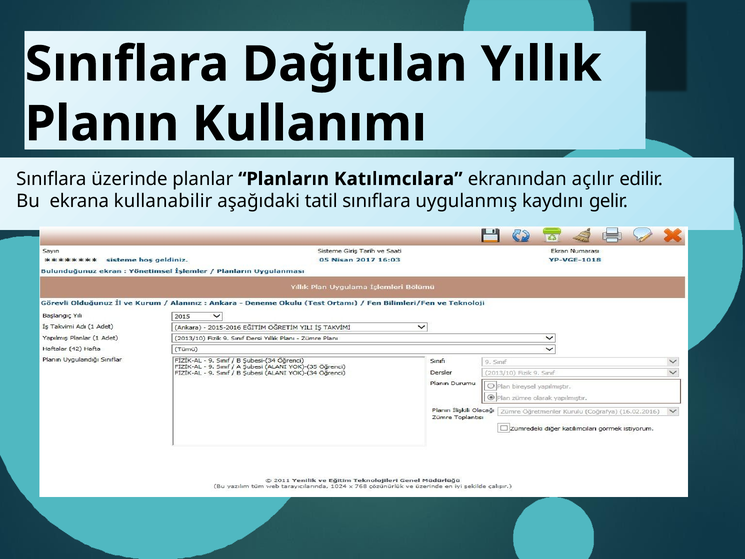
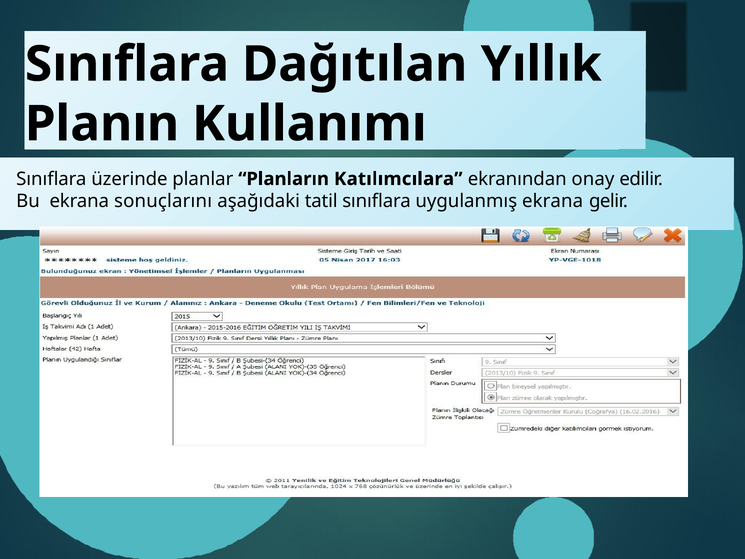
açılır: açılır -> onay
kullanabilir: kullanabilir -> sonuçlarını
uygulanmış kaydını: kaydını -> ekrana
